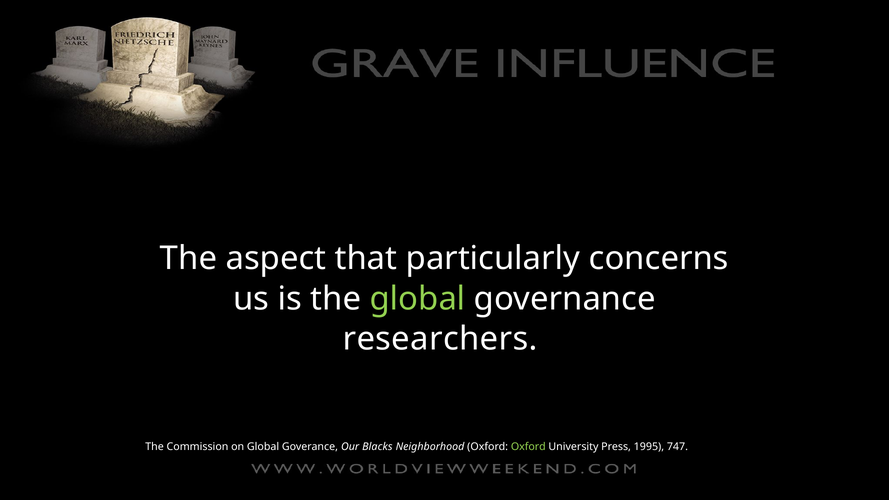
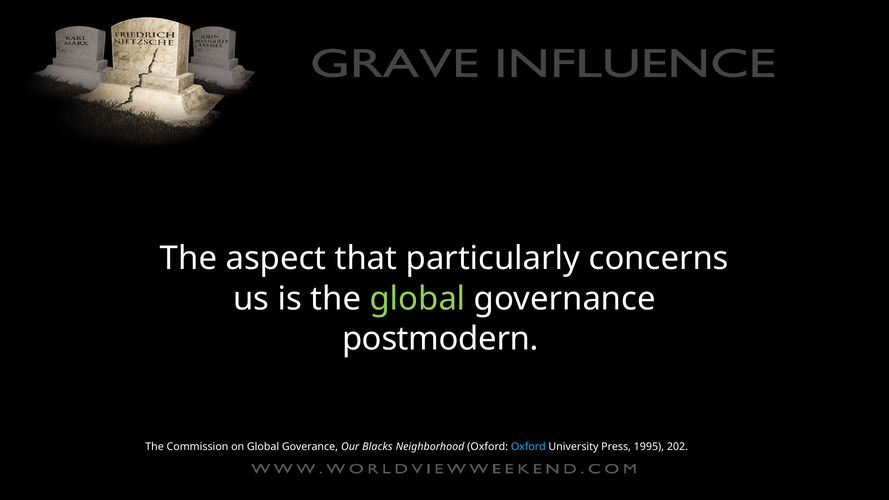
researchers: researchers -> postmodern
Oxford at (528, 447) colour: light green -> light blue
747: 747 -> 202
